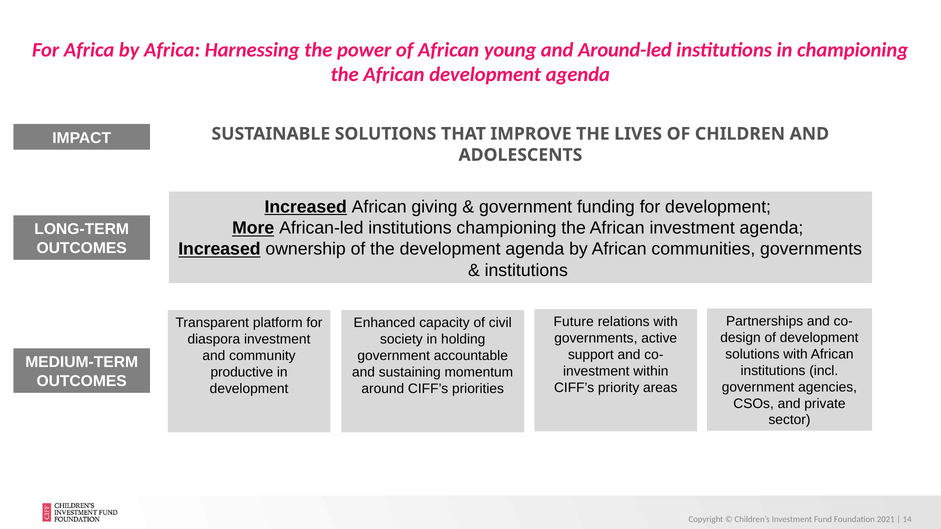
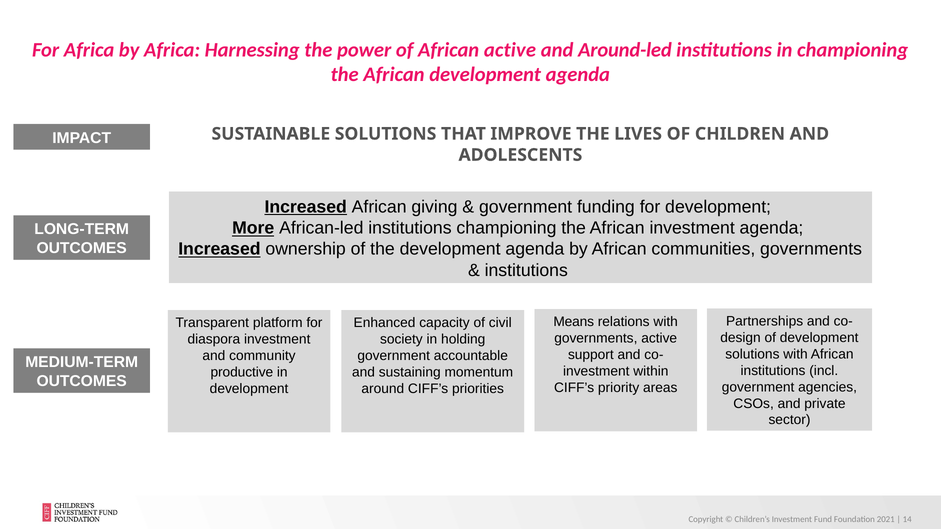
African young: young -> active
Future: Future -> Means
